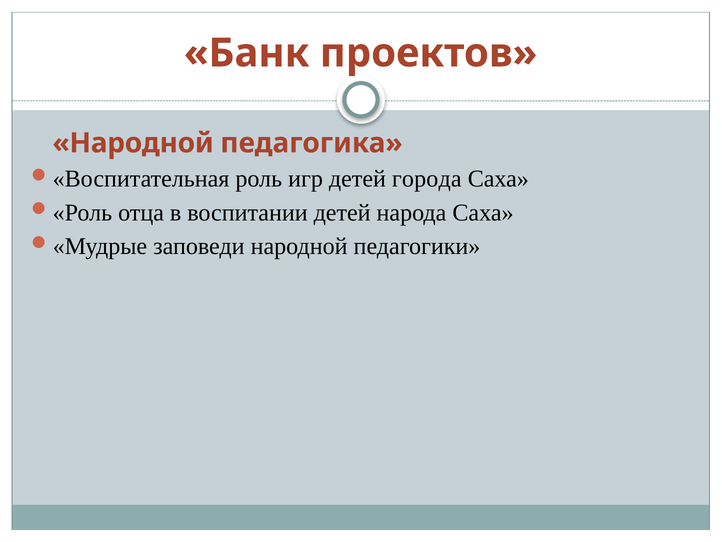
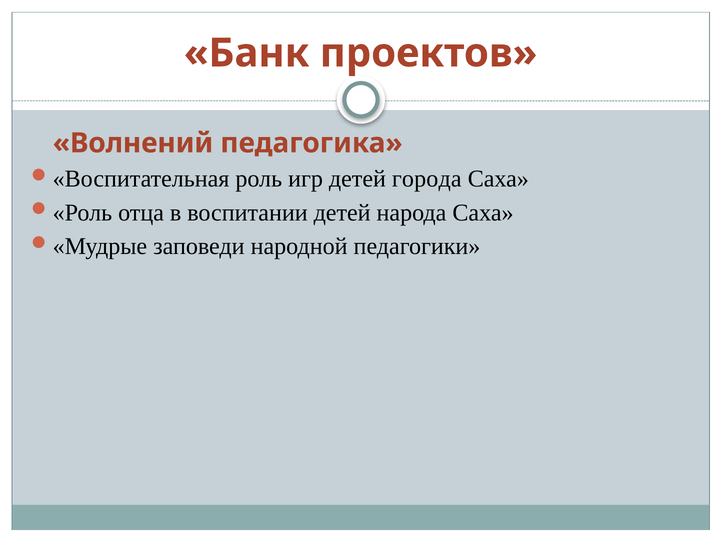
Народной at (133, 143): Народной -> Волнений
